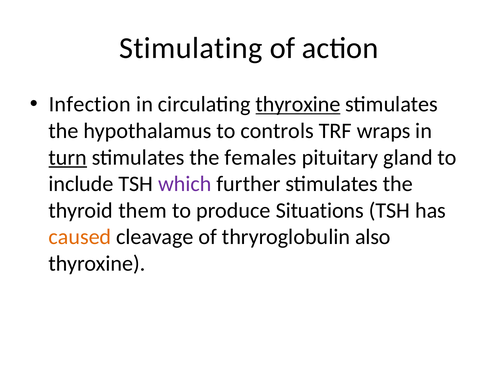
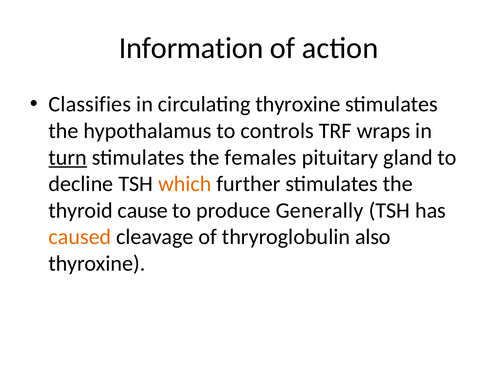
Stimulating: Stimulating -> Information
Infection: Infection -> Classifies
thyroxine at (298, 104) underline: present -> none
include: include -> decline
which colour: purple -> orange
them: them -> cause
Situations: Situations -> Generally
